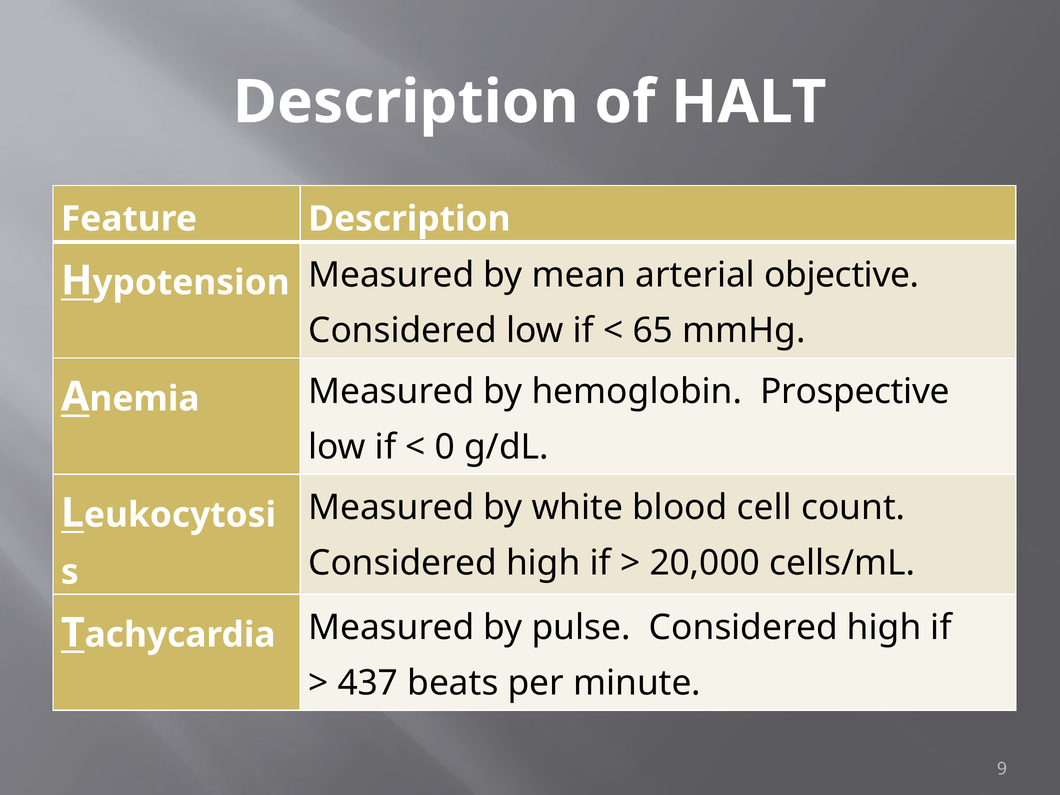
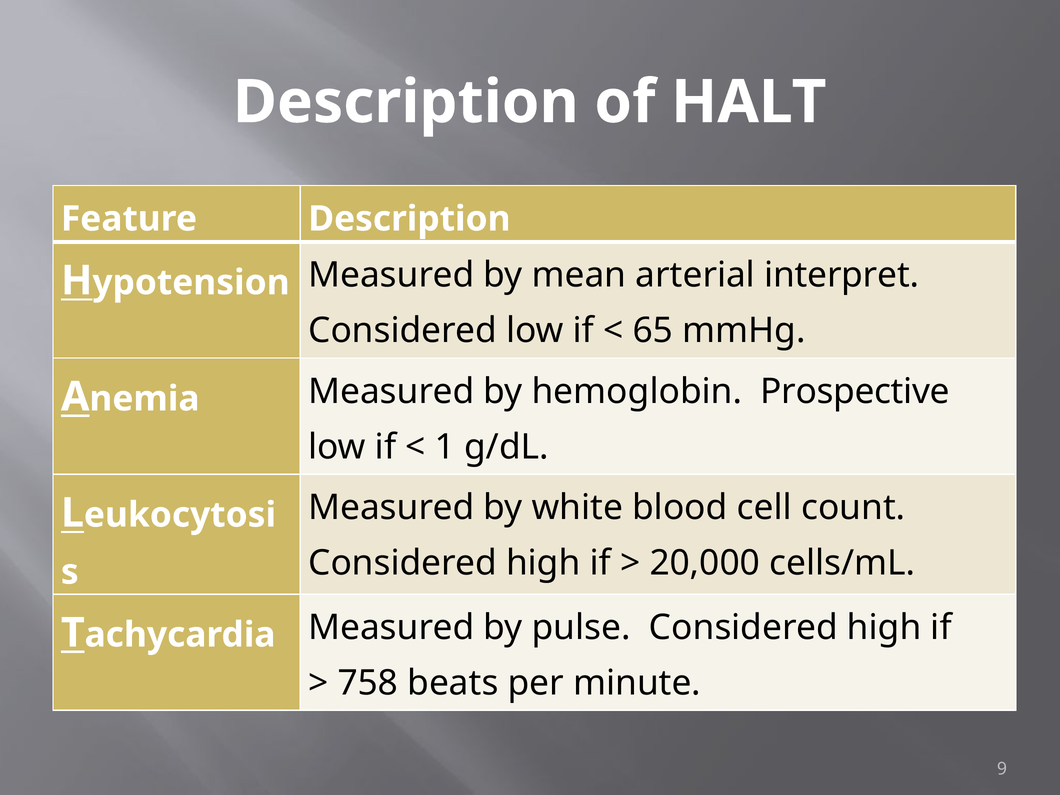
objective: objective -> interpret
0: 0 -> 1
437: 437 -> 758
